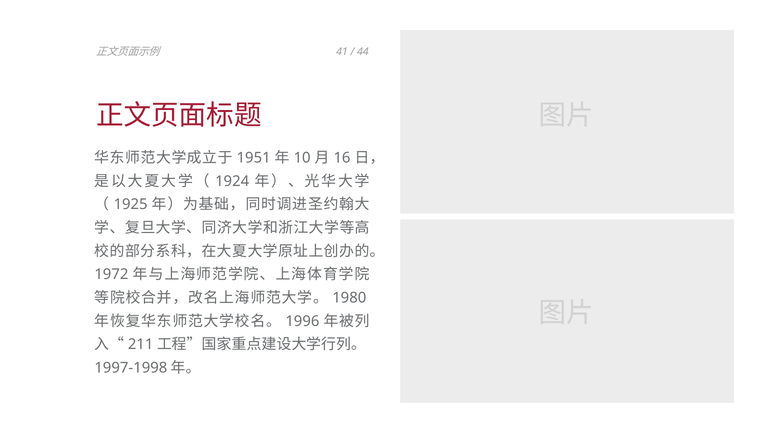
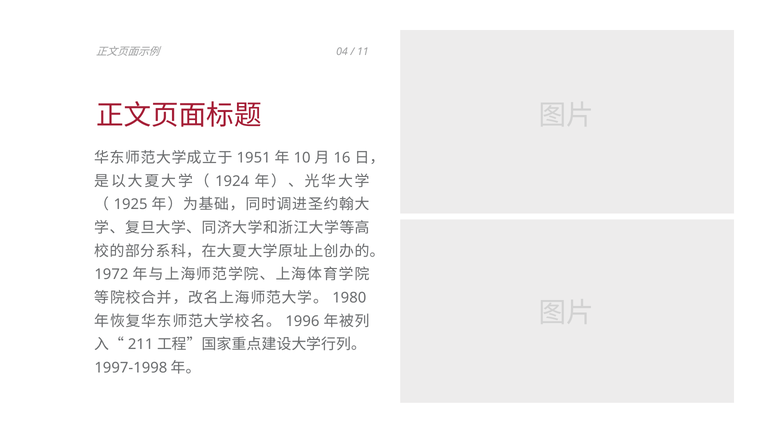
41: 41 -> 04
44: 44 -> 11
